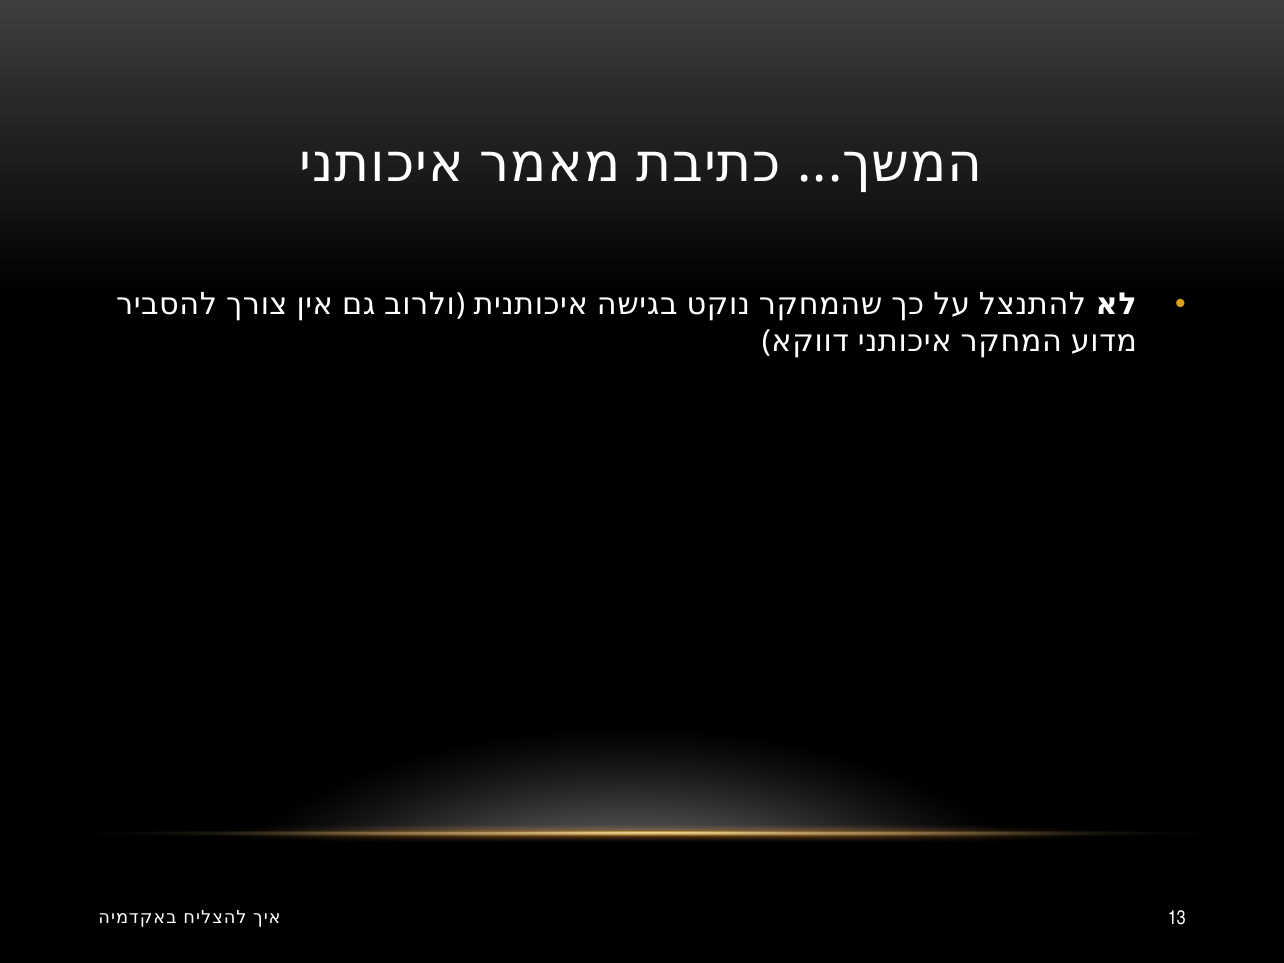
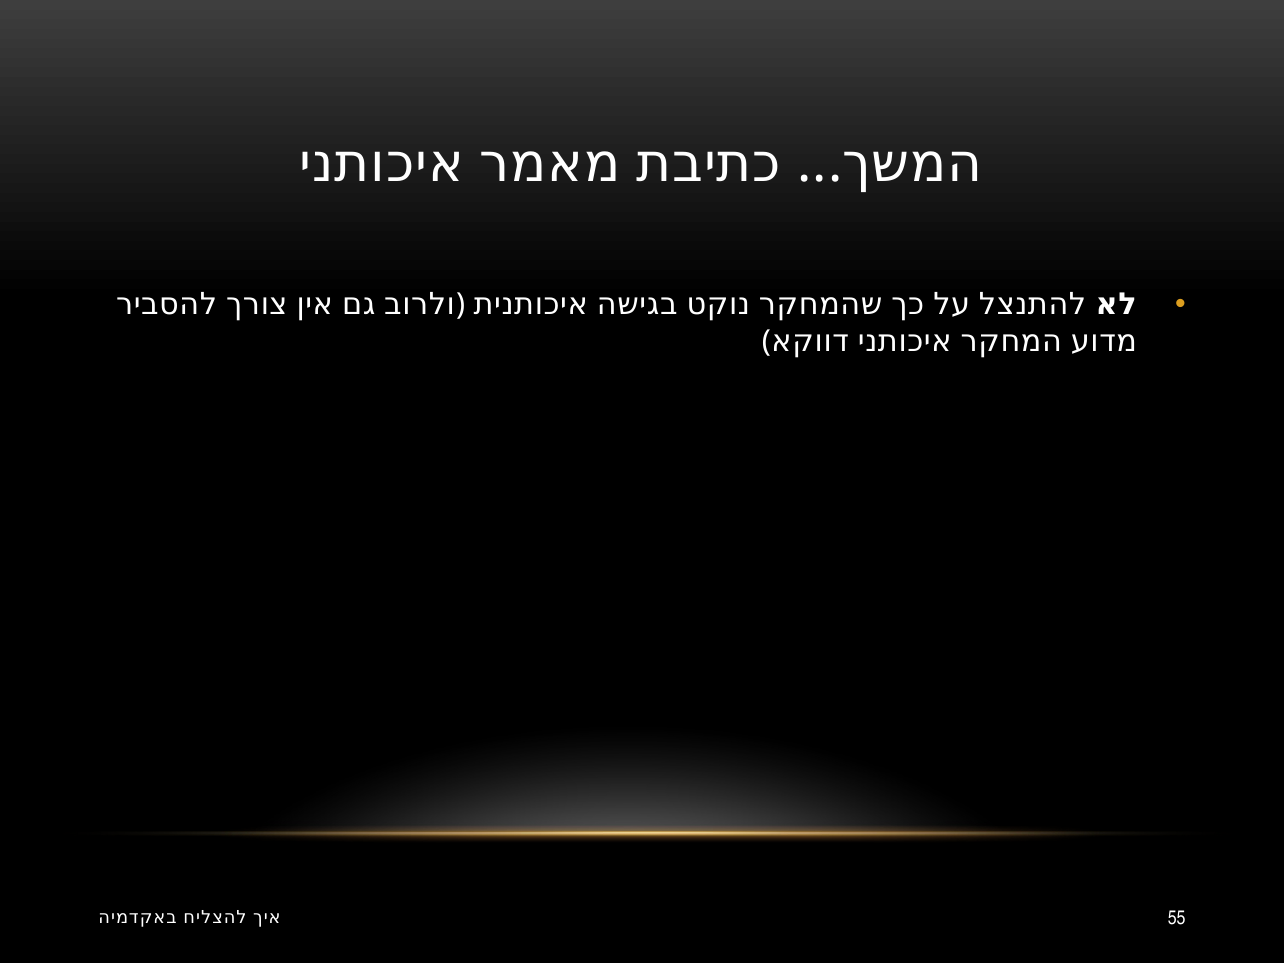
13: 13 -> 55
